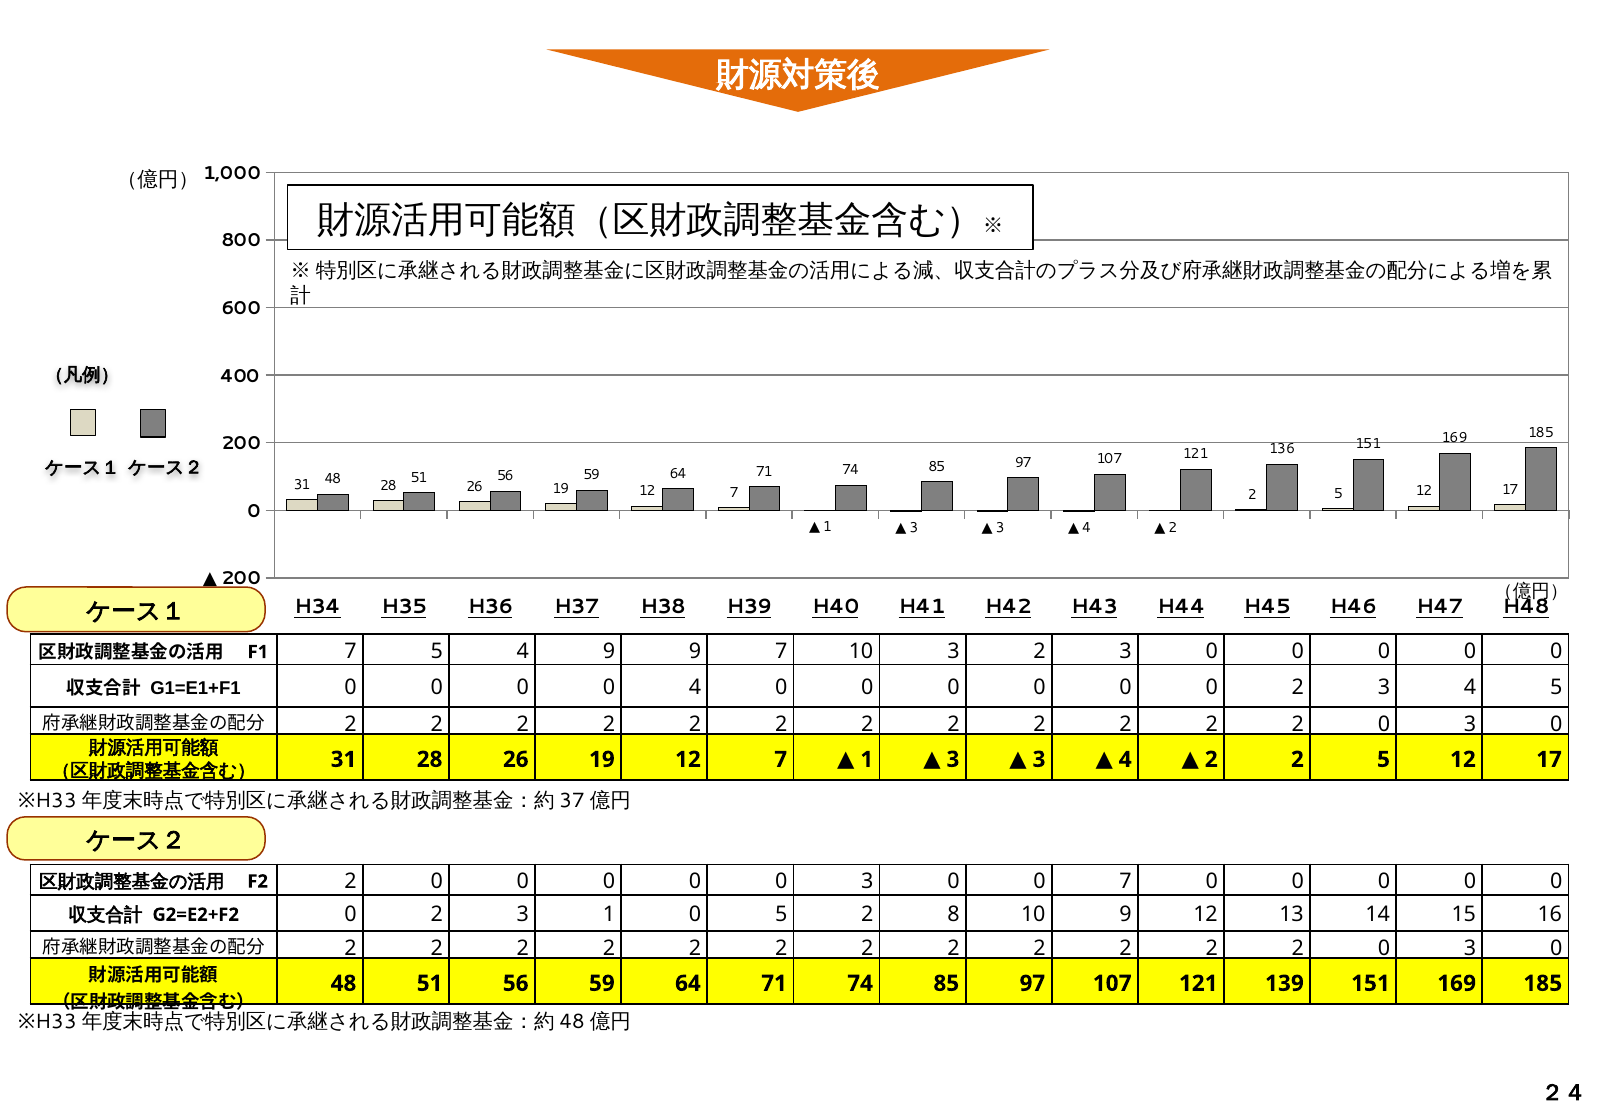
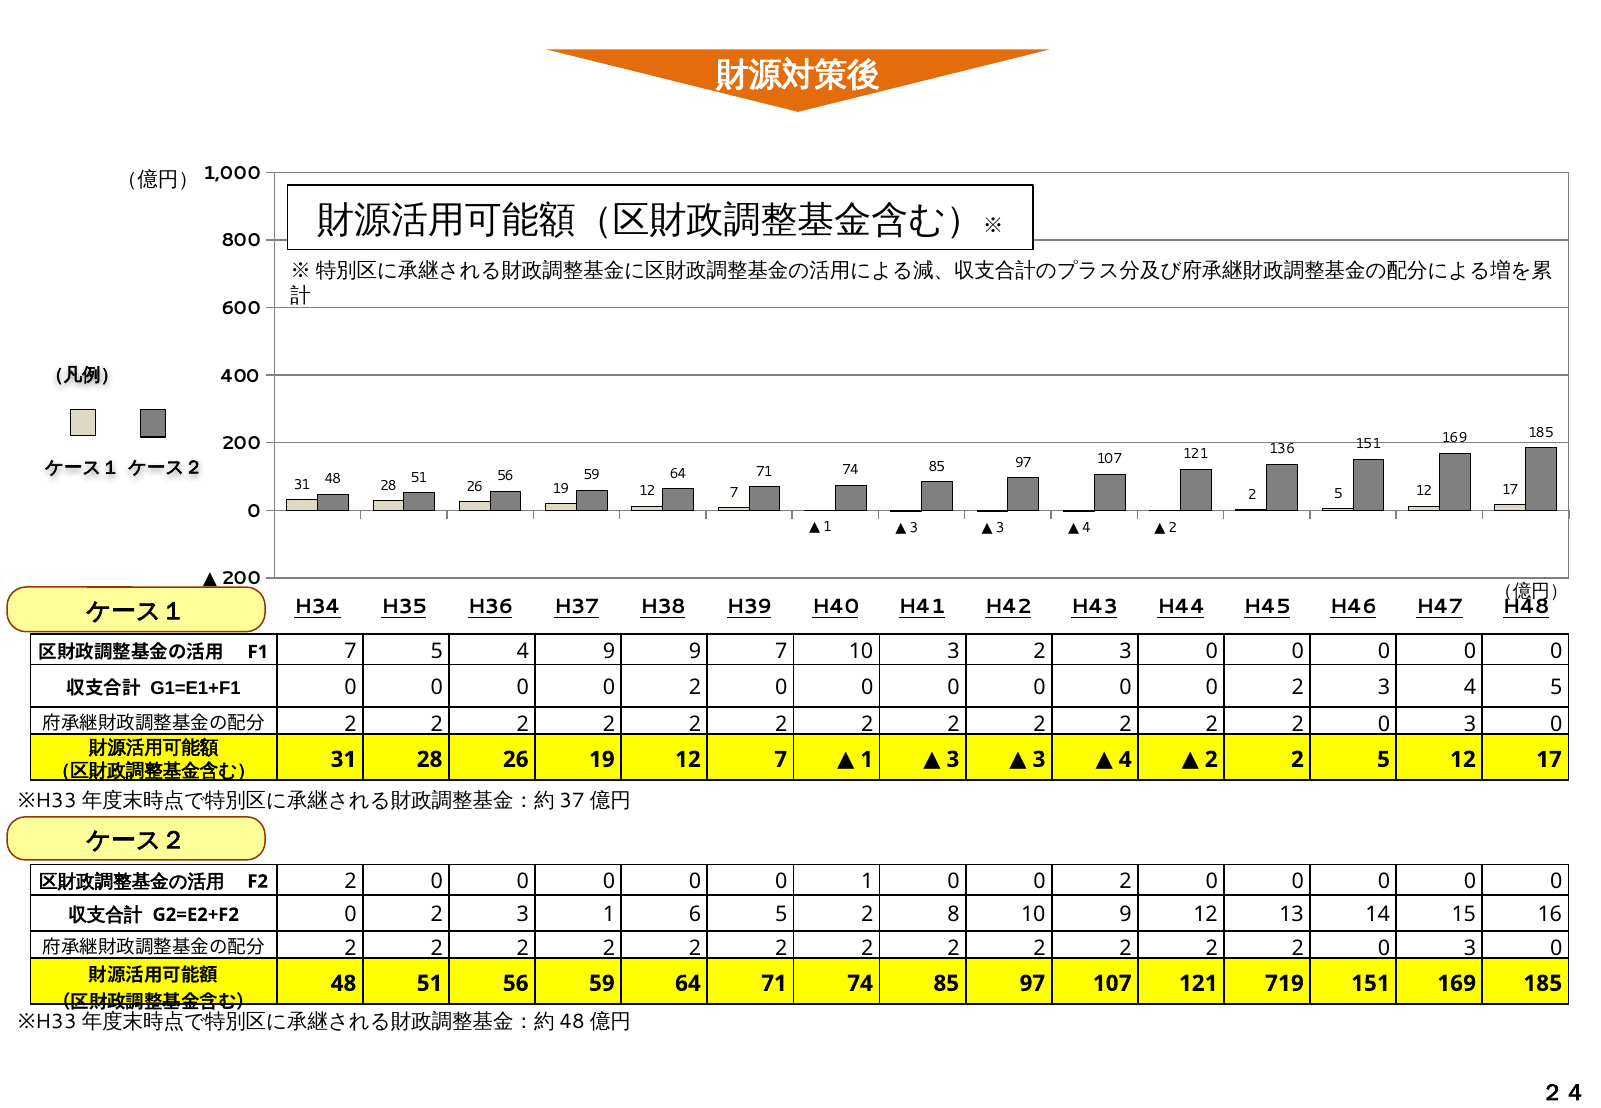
4 at (695, 688): 4 -> 2
0 0 3: 3 -> 1
7 at (1126, 882): 7 -> 2
1 0: 0 -> 6
139: 139 -> 719
